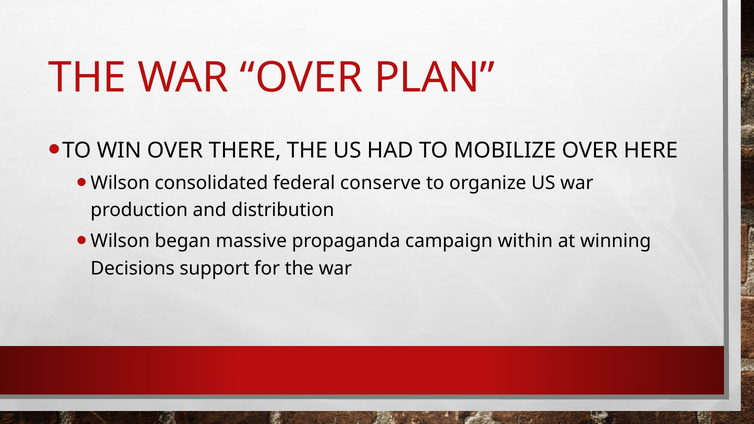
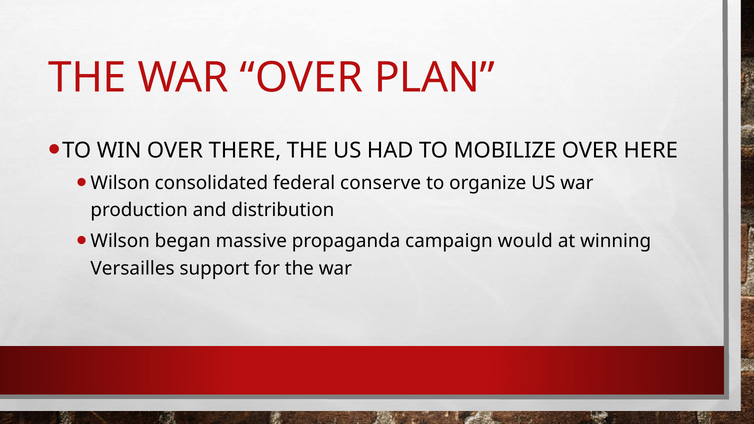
within: within -> would
Decisions: Decisions -> Versailles
